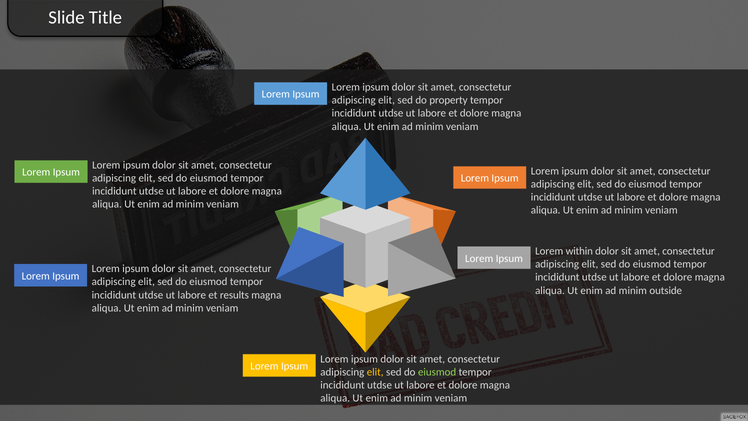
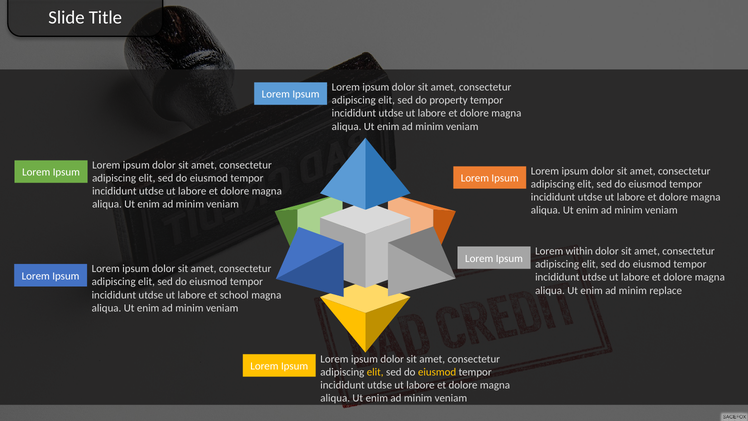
outside: outside -> replace
results: results -> school
eiusmod at (437, 372) colour: light green -> yellow
